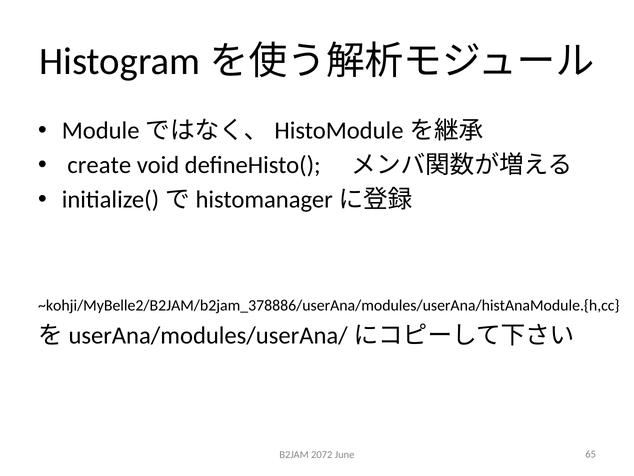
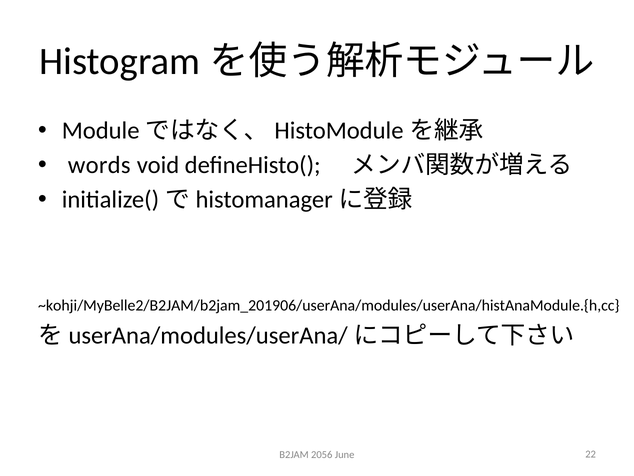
create: create -> words
~kohji/MyBelle2/B2JAM/b2jam_378886/userAna/modules/userAna/histAnaModule.{h,cc: ~kohji/MyBelle2/B2JAM/b2jam_378886/userAna/modules/userAna/histAnaModule.{h,cc -> ~kohji/MyBelle2/B2JAM/b2jam_201906/userAna/modules/userAna/histAnaModule.{h,cc
2072: 2072 -> 2056
65: 65 -> 22
